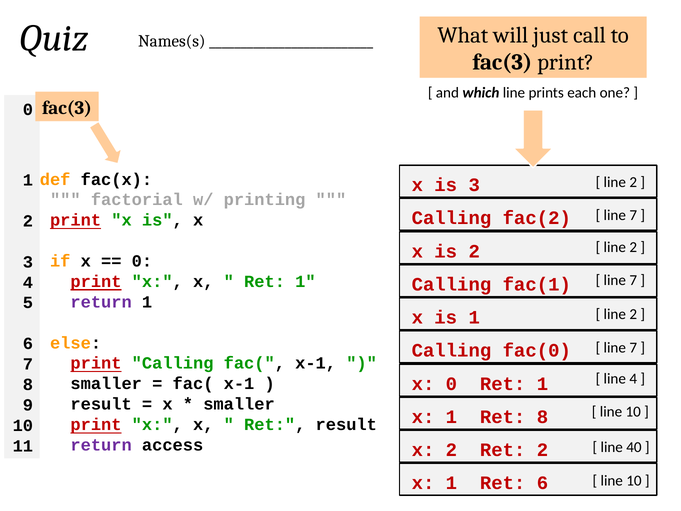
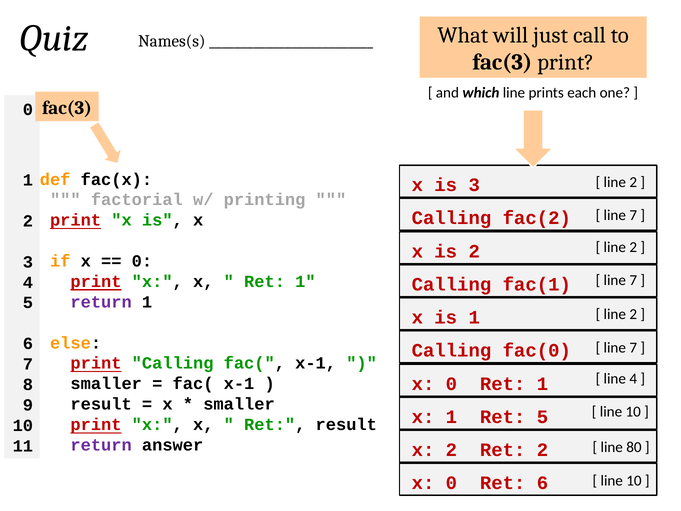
Ret 8: 8 -> 5
access: access -> answer
40: 40 -> 80
1 at (451, 483): 1 -> 0
